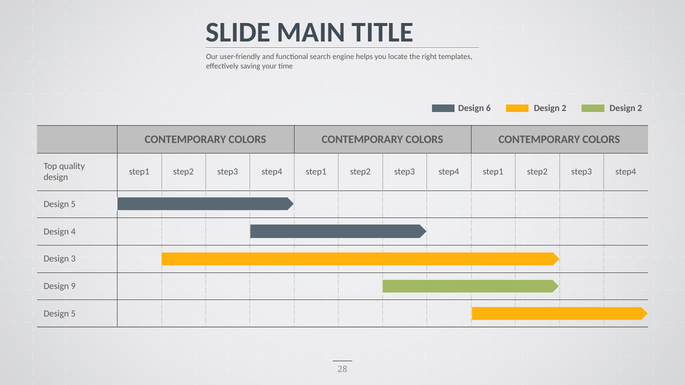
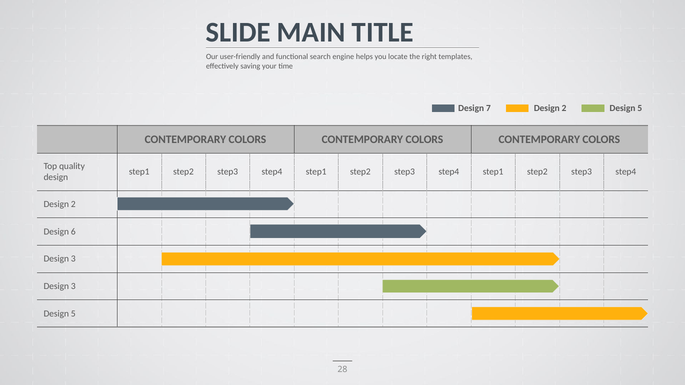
6: 6 -> 7
2 Design 2: 2 -> 5
5 at (73, 204): 5 -> 2
4: 4 -> 6
9 at (73, 286): 9 -> 3
